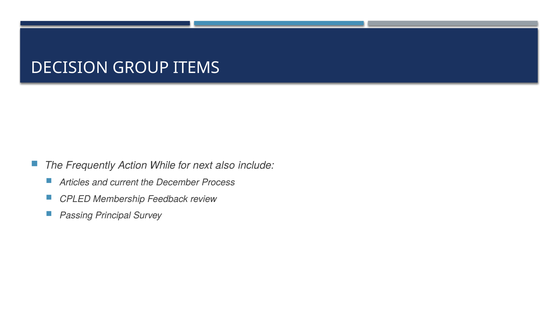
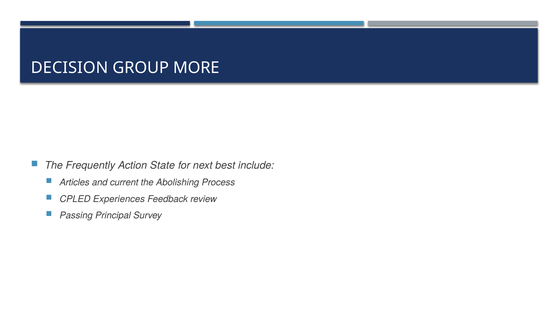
ITEMS: ITEMS -> MORE
While: While -> State
also: also -> best
December: December -> Abolishing
Membership: Membership -> Experiences
